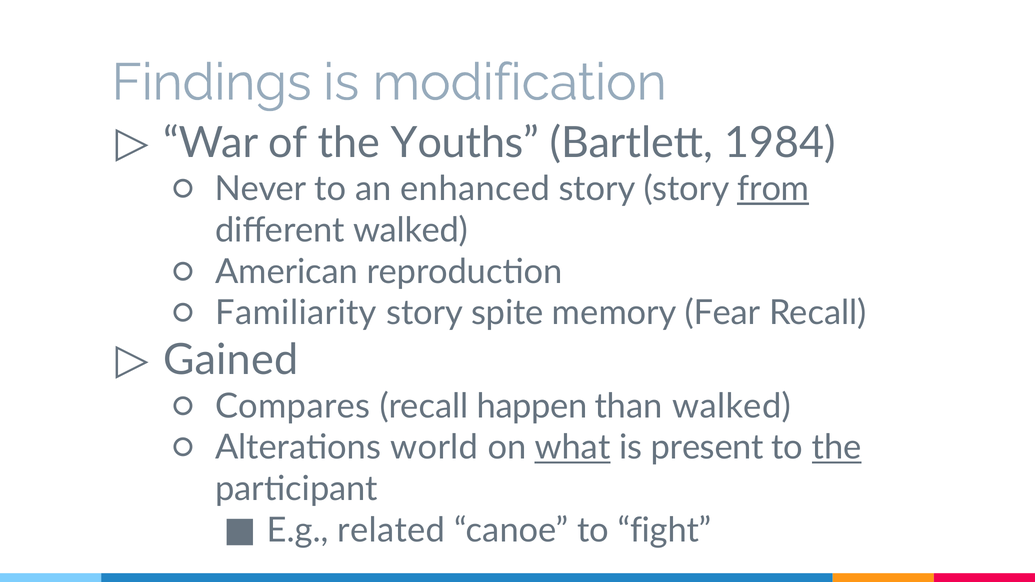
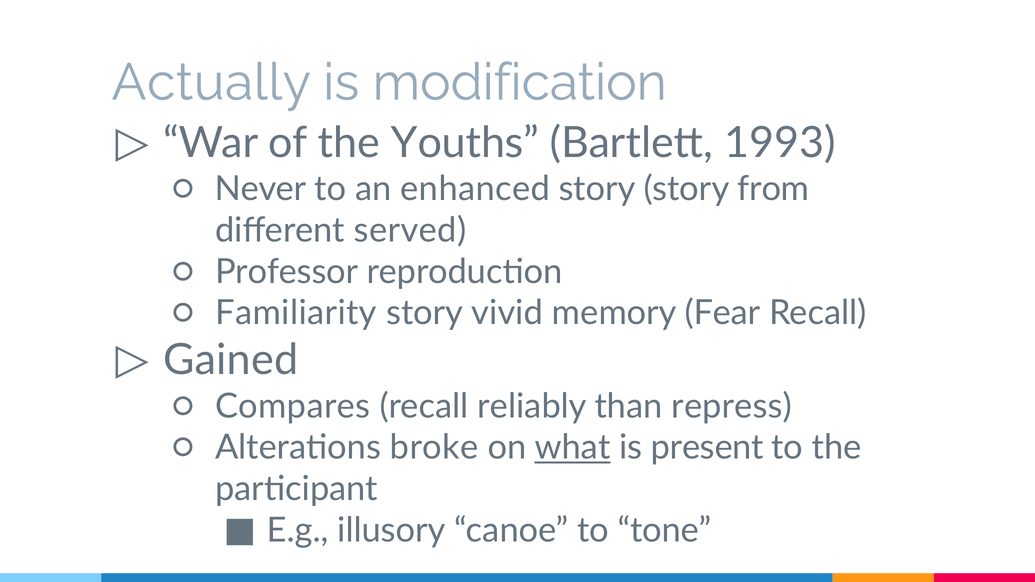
Findings: Findings -> Actually
1984: 1984 -> 1993
from underline: present -> none
different walked: walked -> served
American: American -> Professor
spite: spite -> vivid
happen: happen -> reliably
than walked: walked -> repress
world: world -> broke
the at (837, 448) underline: present -> none
related: related -> illusory
fight: fight -> tone
